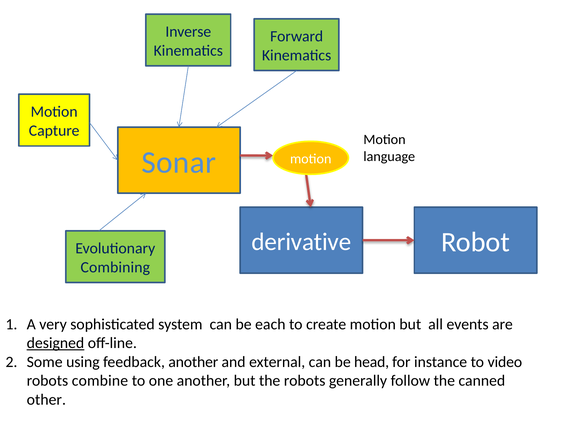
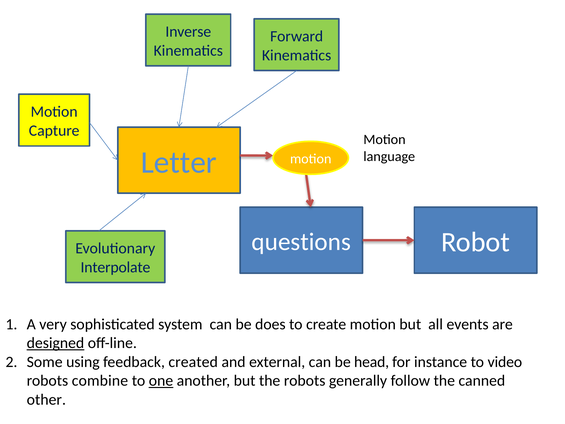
Sonar: Sonar -> Letter
derivative: derivative -> questions
Combining: Combining -> Interpolate
each: each -> does
feedback another: another -> created
one underline: none -> present
